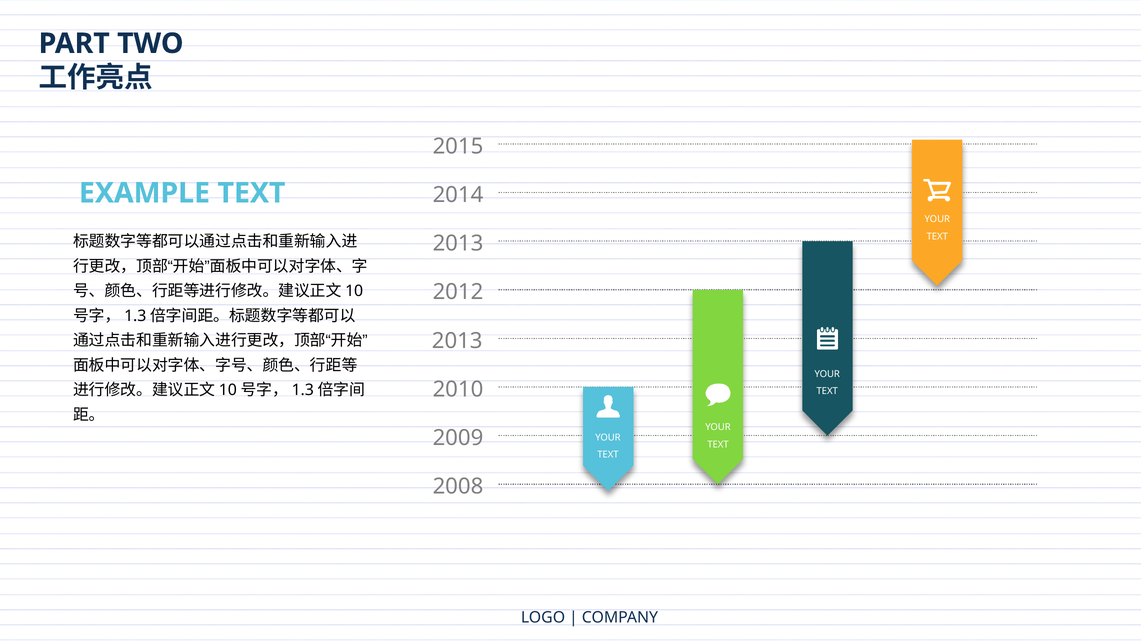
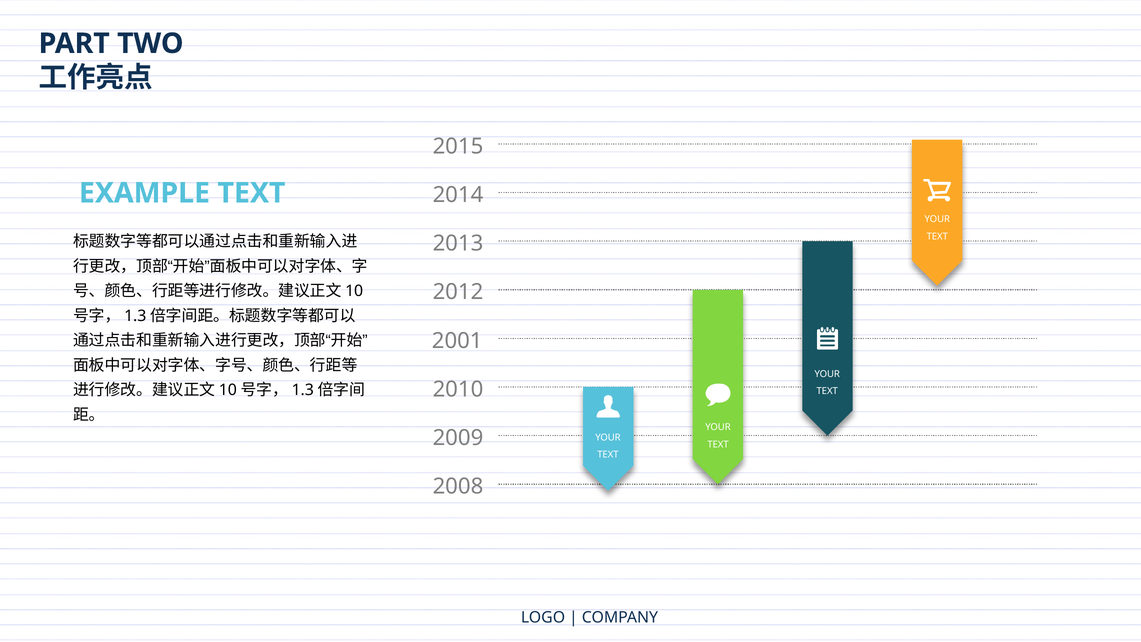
2013 at (457, 341): 2013 -> 2001
